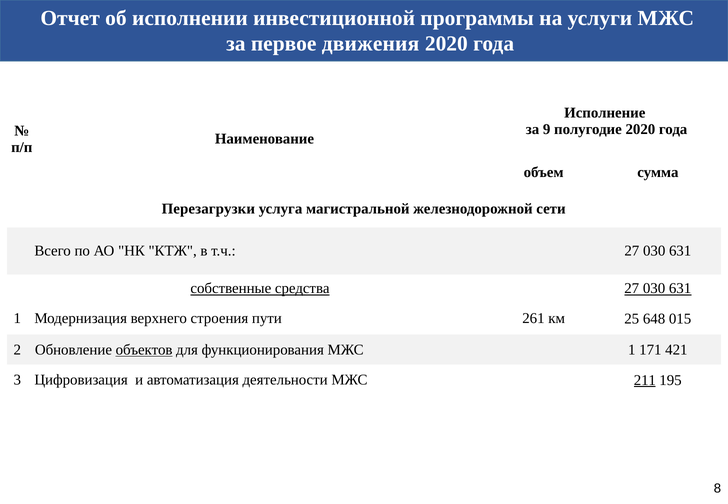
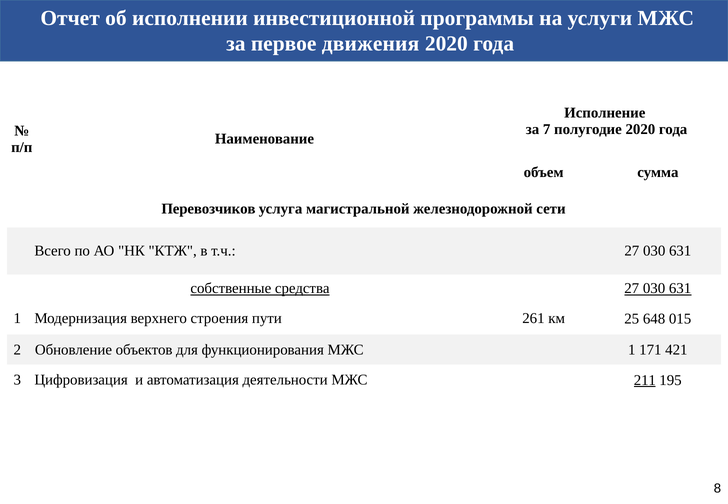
9: 9 -> 7
Перезагрузки: Перезагрузки -> Перевозчиков
объектов underline: present -> none
